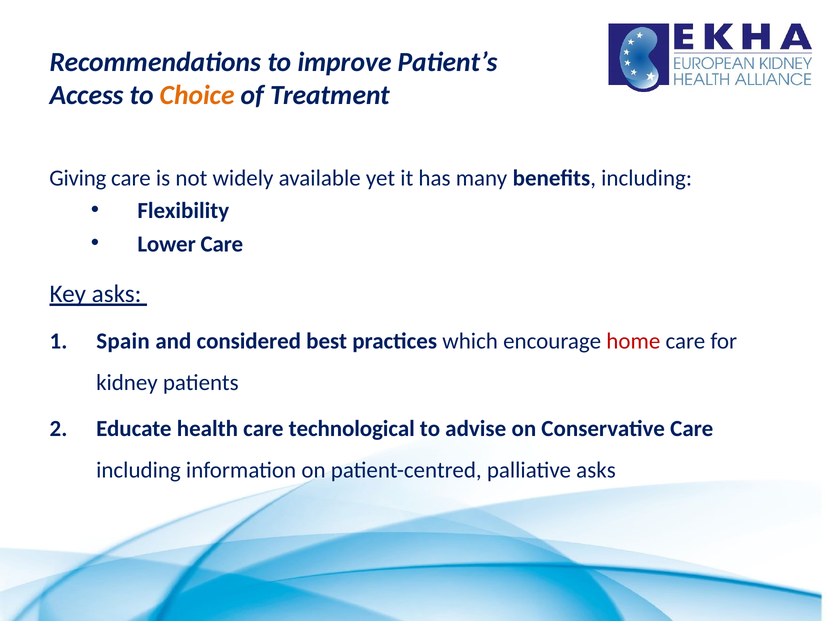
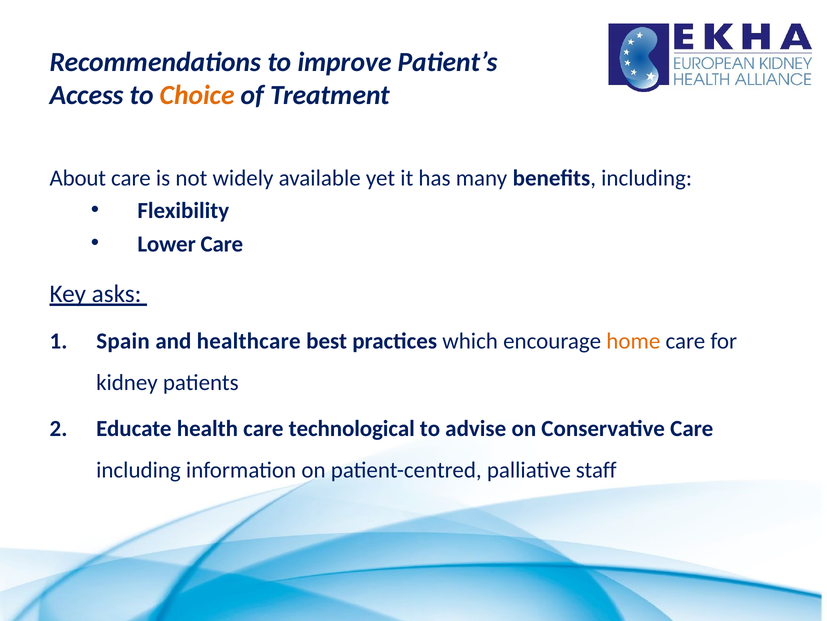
Giving: Giving -> About
considered: considered -> healthcare
home colour: red -> orange
palliative asks: asks -> staff
